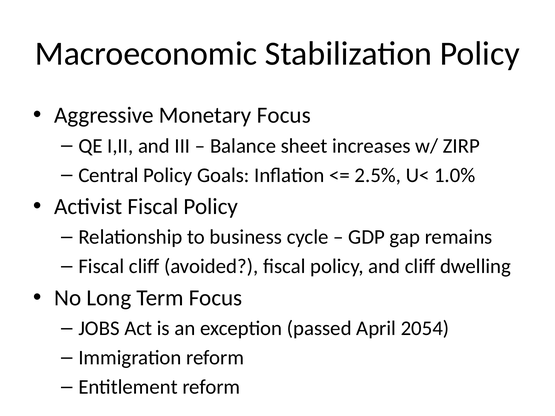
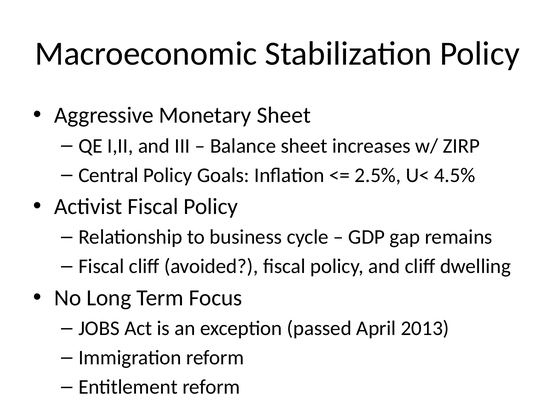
Monetary Focus: Focus -> Sheet
1.0%: 1.0% -> 4.5%
2054: 2054 -> 2013
